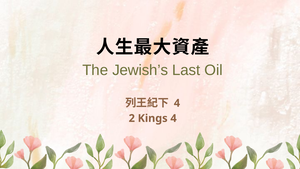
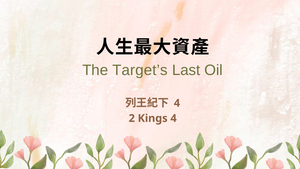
Jewish’s: Jewish’s -> Target’s
